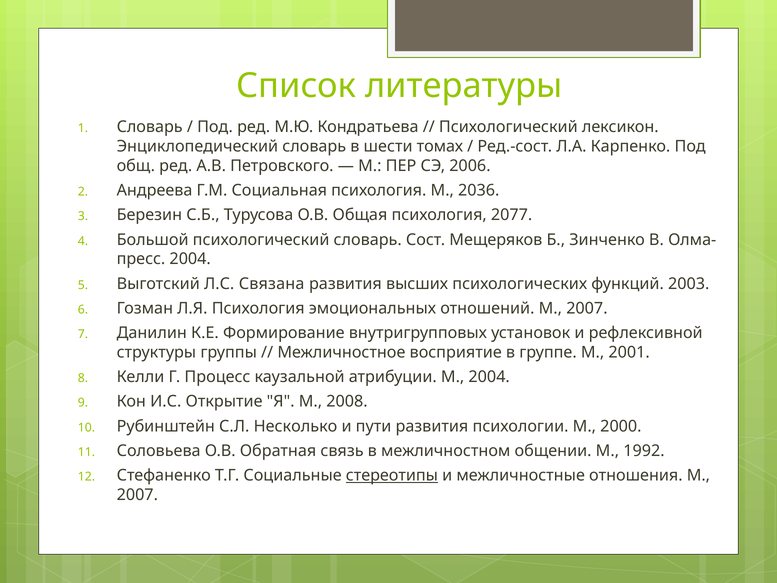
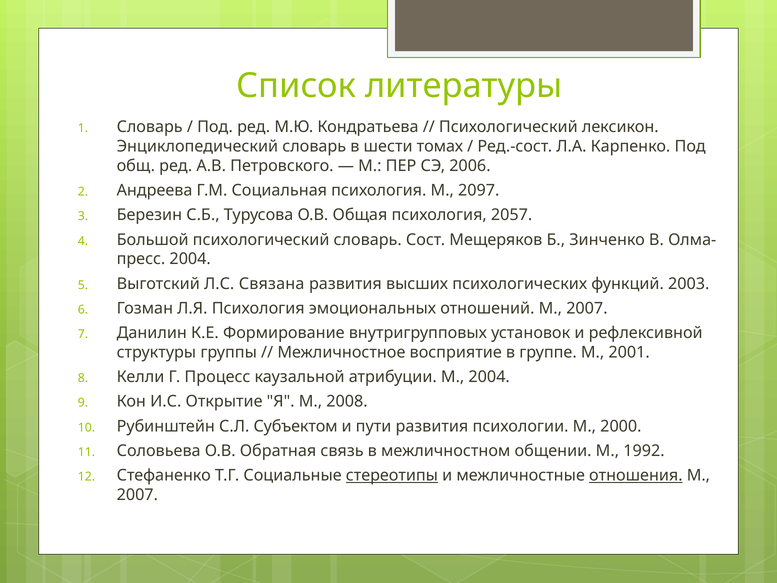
2036: 2036 -> 2097
2077: 2077 -> 2057
Несколько: Несколько -> Субъектом
отношения underline: none -> present
